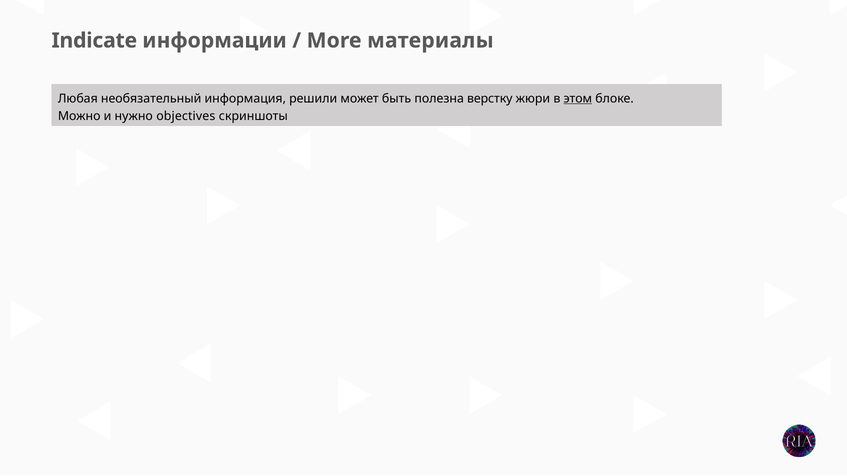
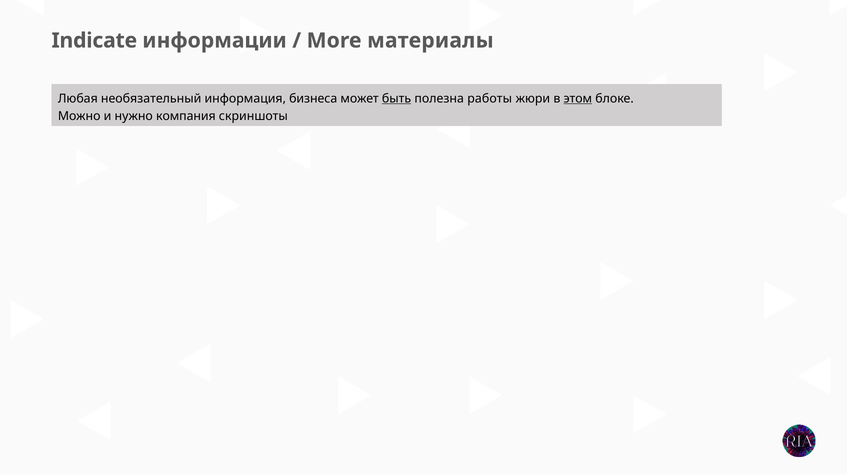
решили: решили -> бизнеса
быть underline: none -> present
верстку: верстку -> работы
objectives: objectives -> компания
